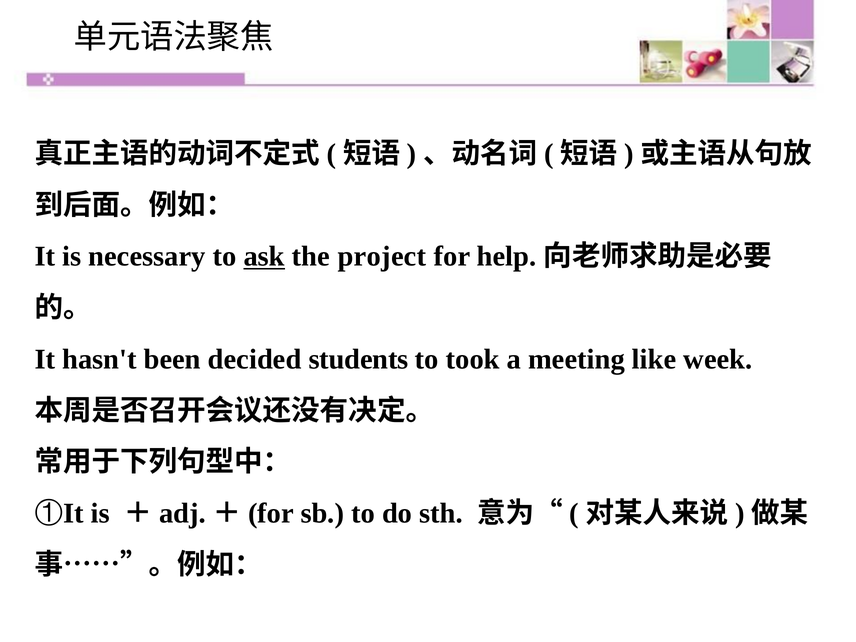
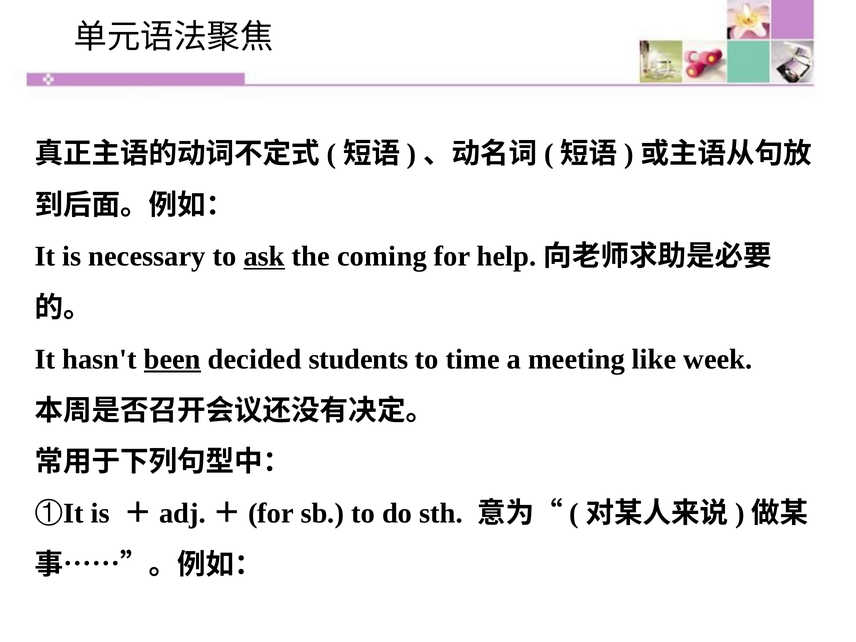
project: project -> coming
been underline: none -> present
took: took -> time
